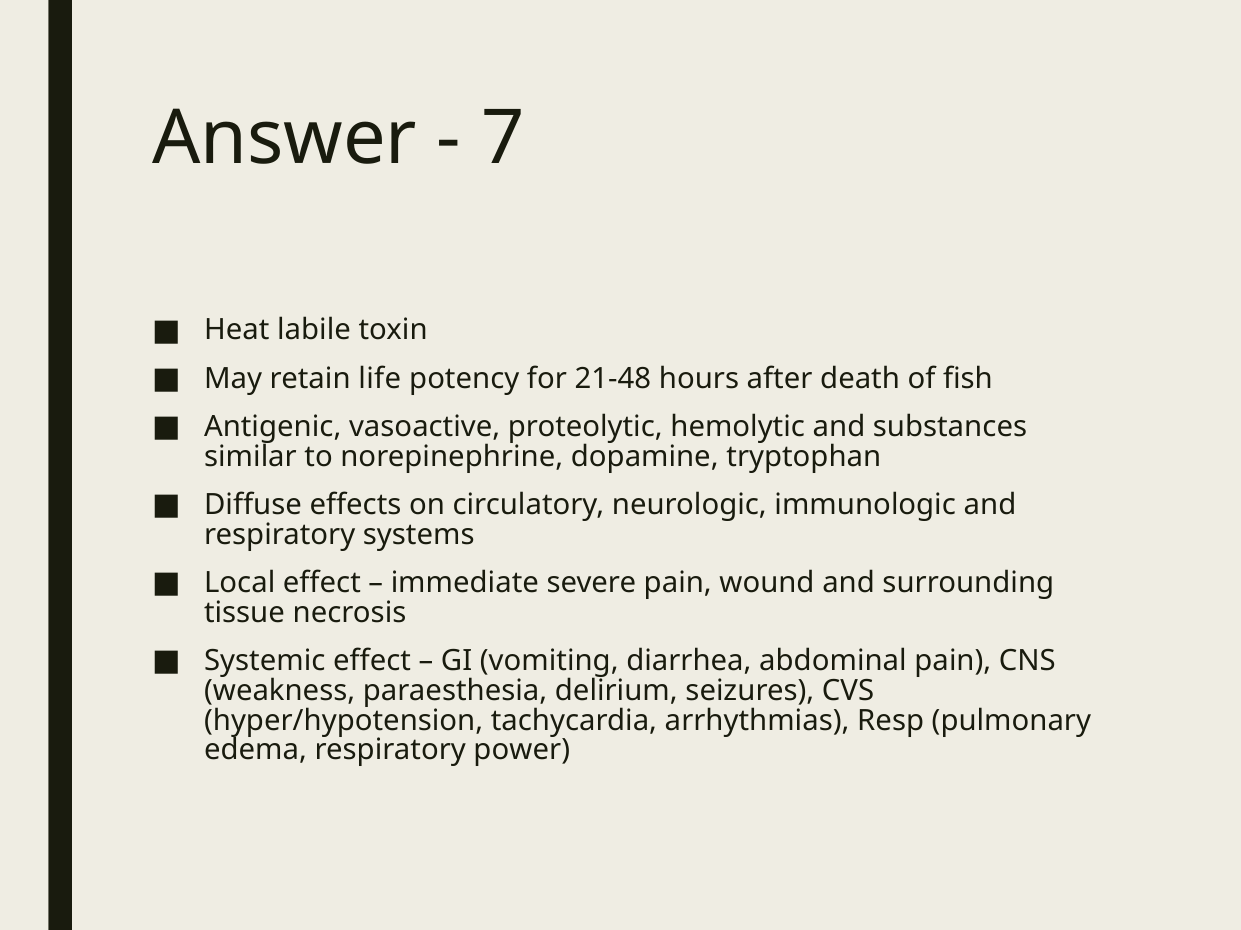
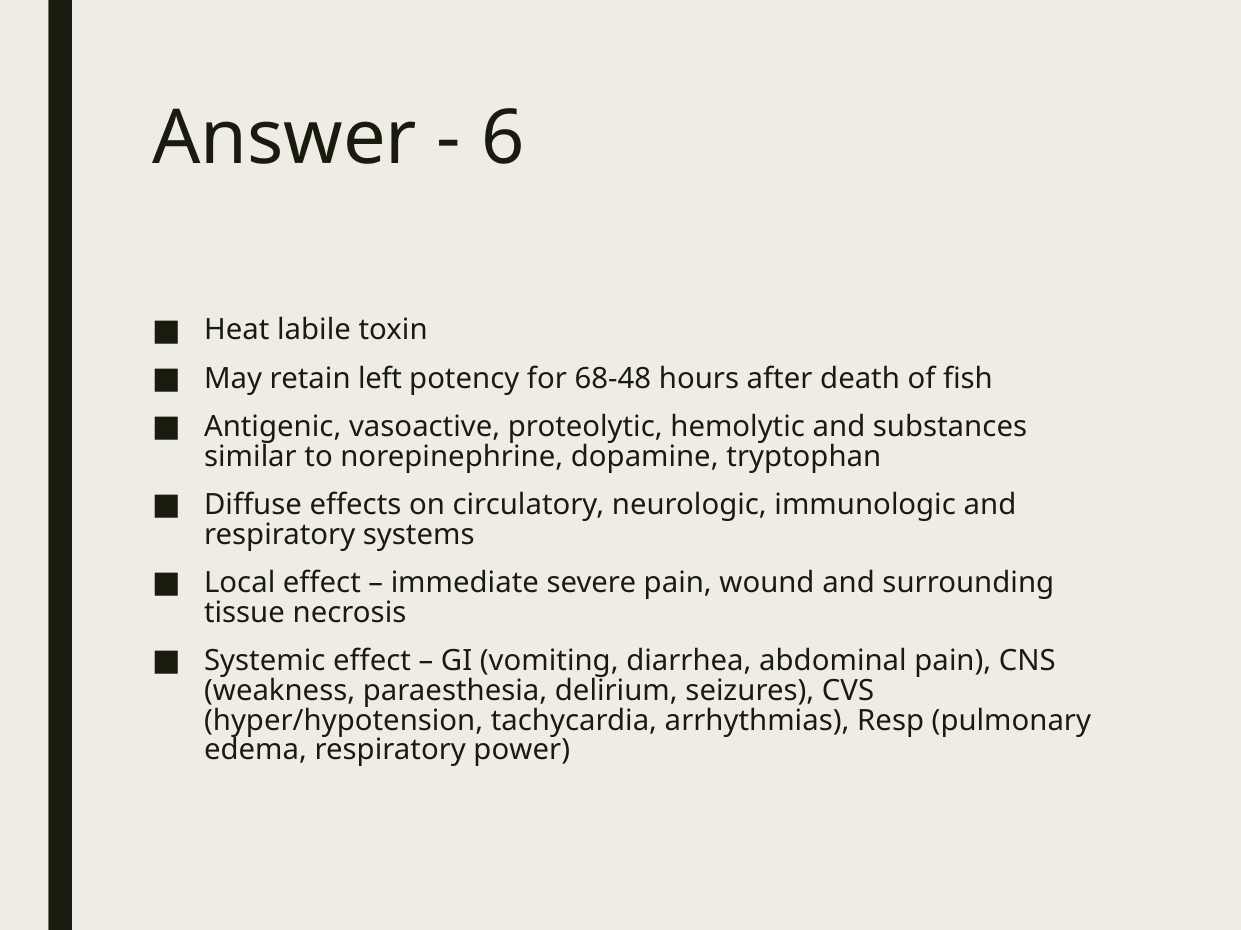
7: 7 -> 6
life: life -> left
21-48: 21-48 -> 68-48
